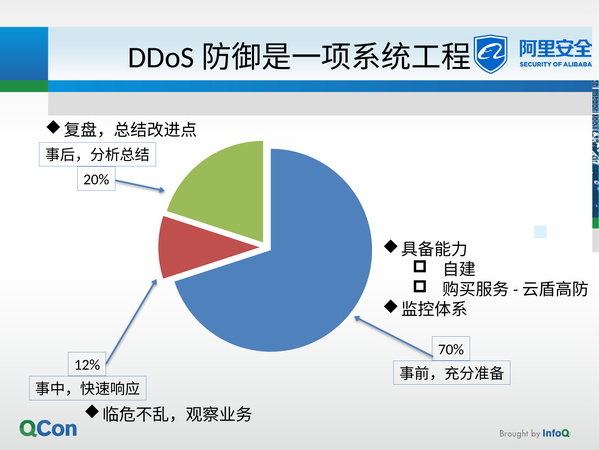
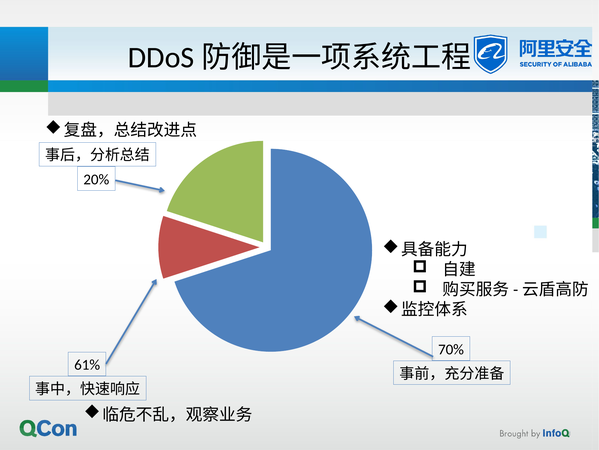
12%: 12% -> 61%
